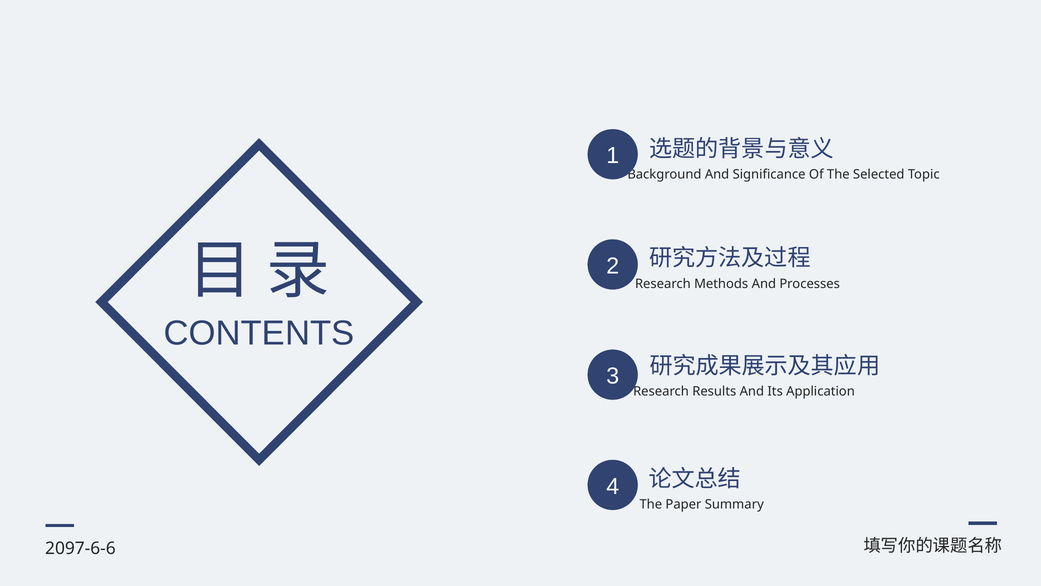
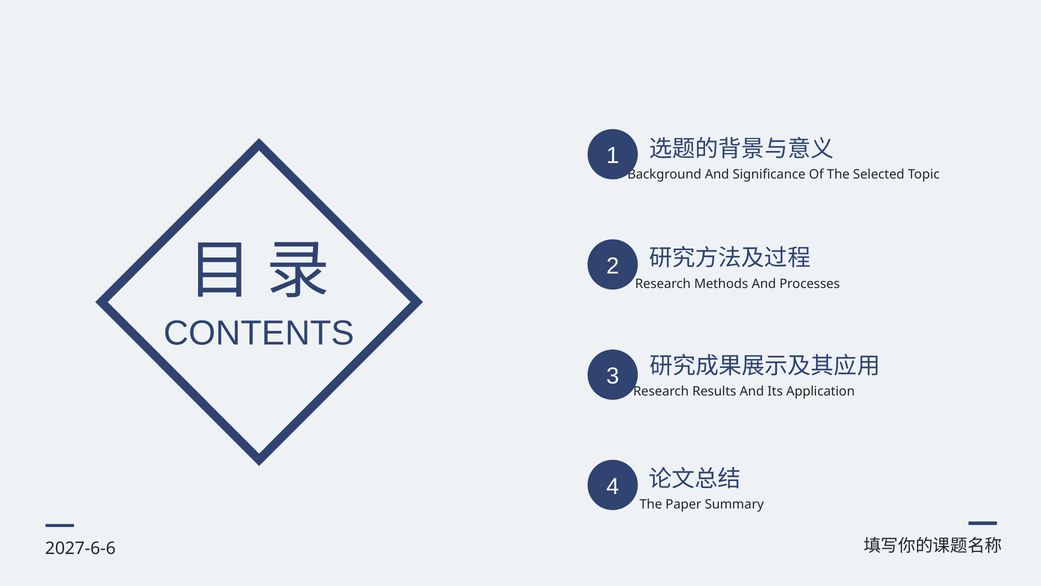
2097-6-6: 2097-6-6 -> 2027-6-6
